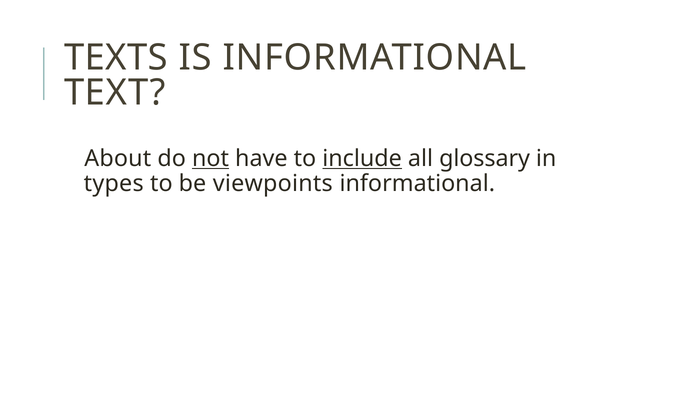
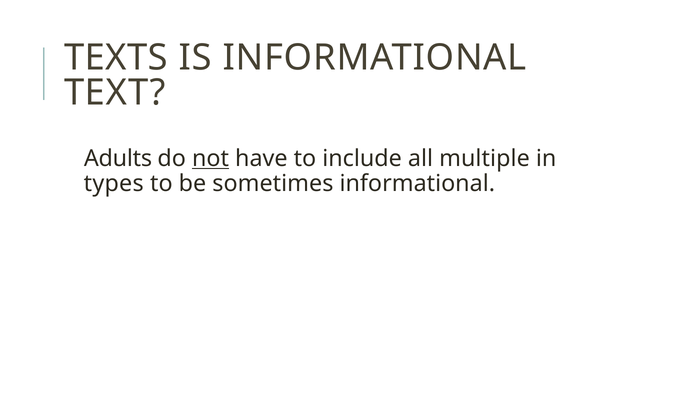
About: About -> Adults
include underline: present -> none
glossary: glossary -> multiple
viewpoints: viewpoints -> sometimes
